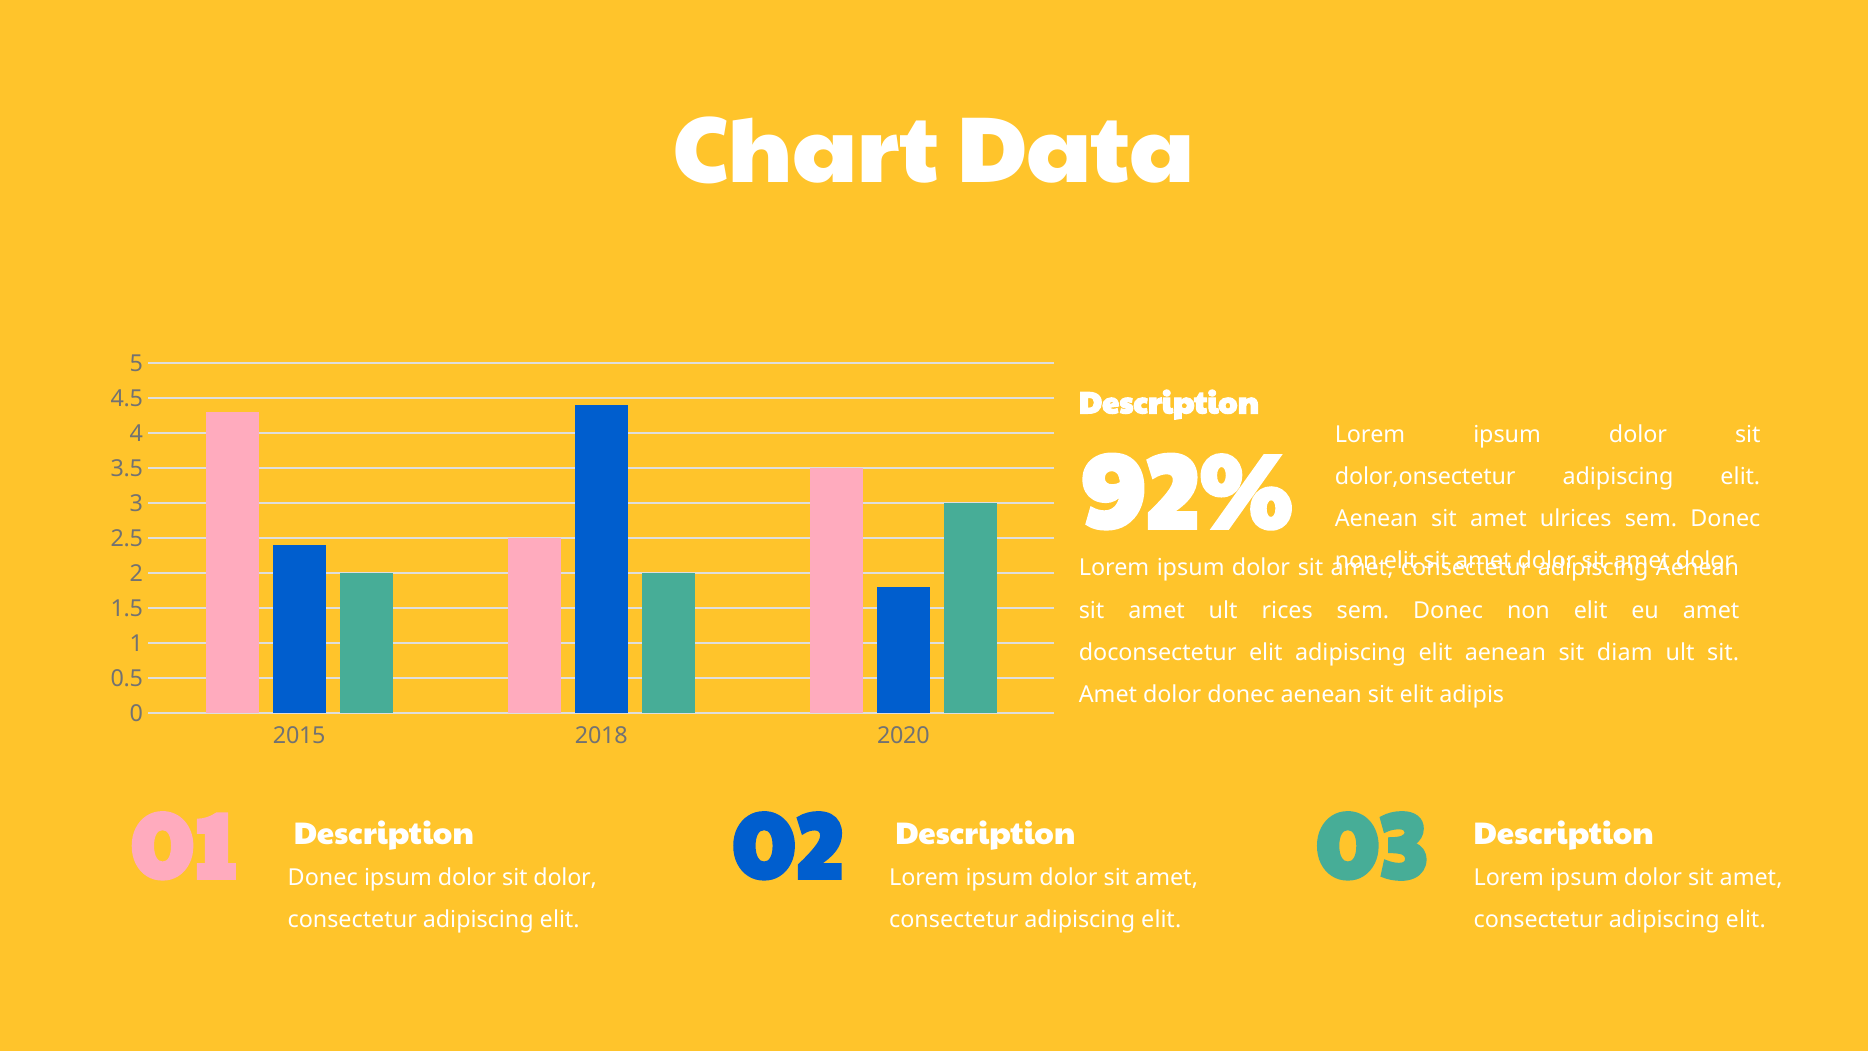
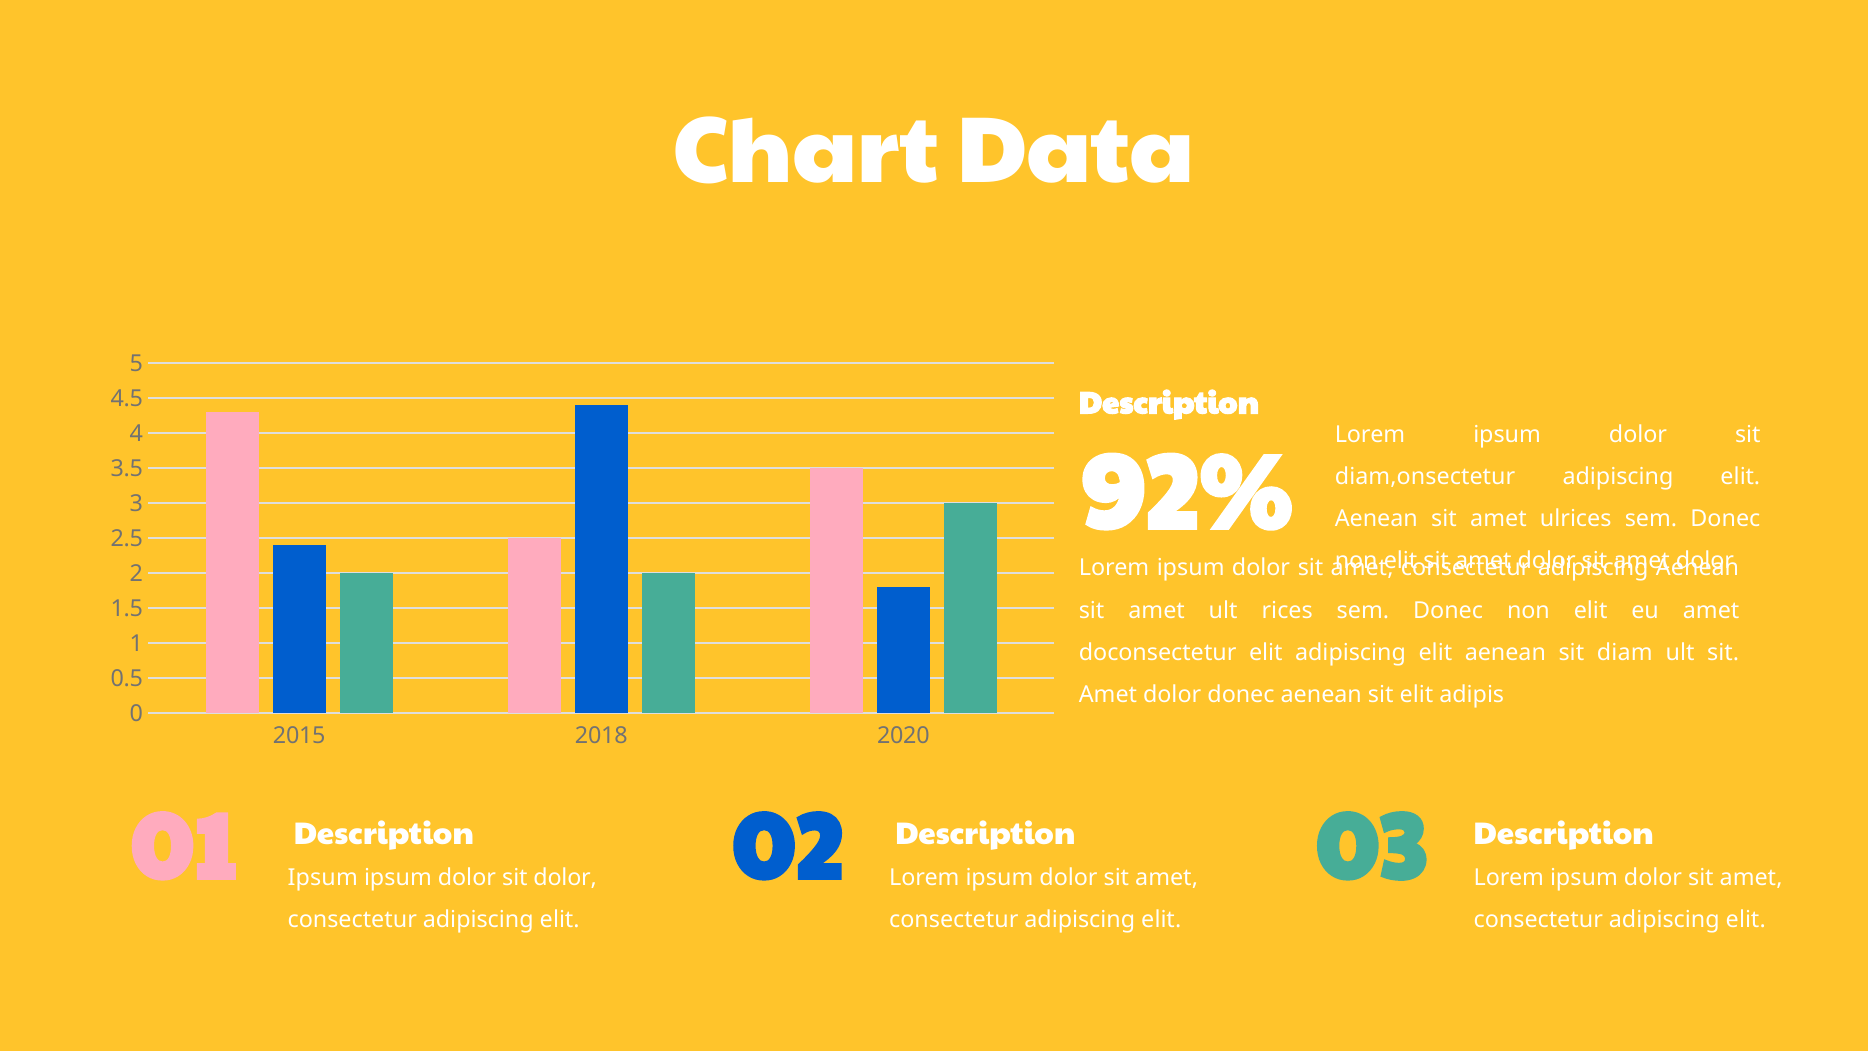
dolor,onsectetur: dolor,onsectetur -> diam,onsectetur
01 Donec: Donec -> Ipsum
